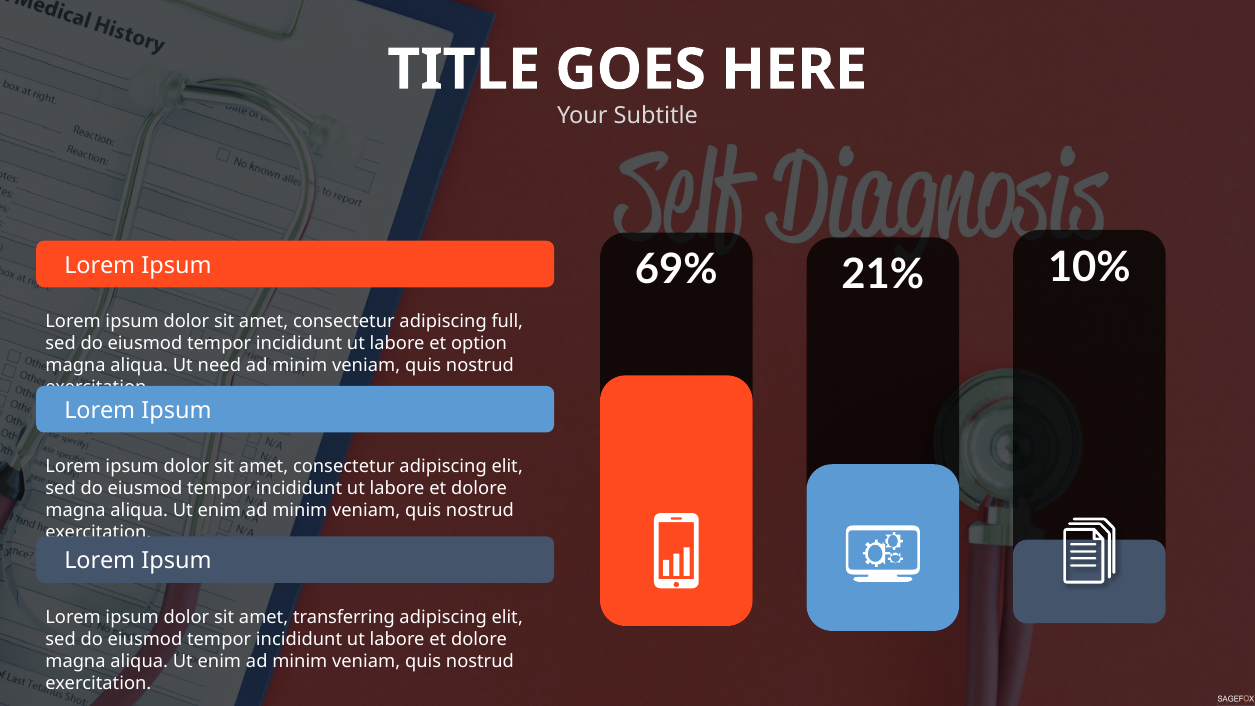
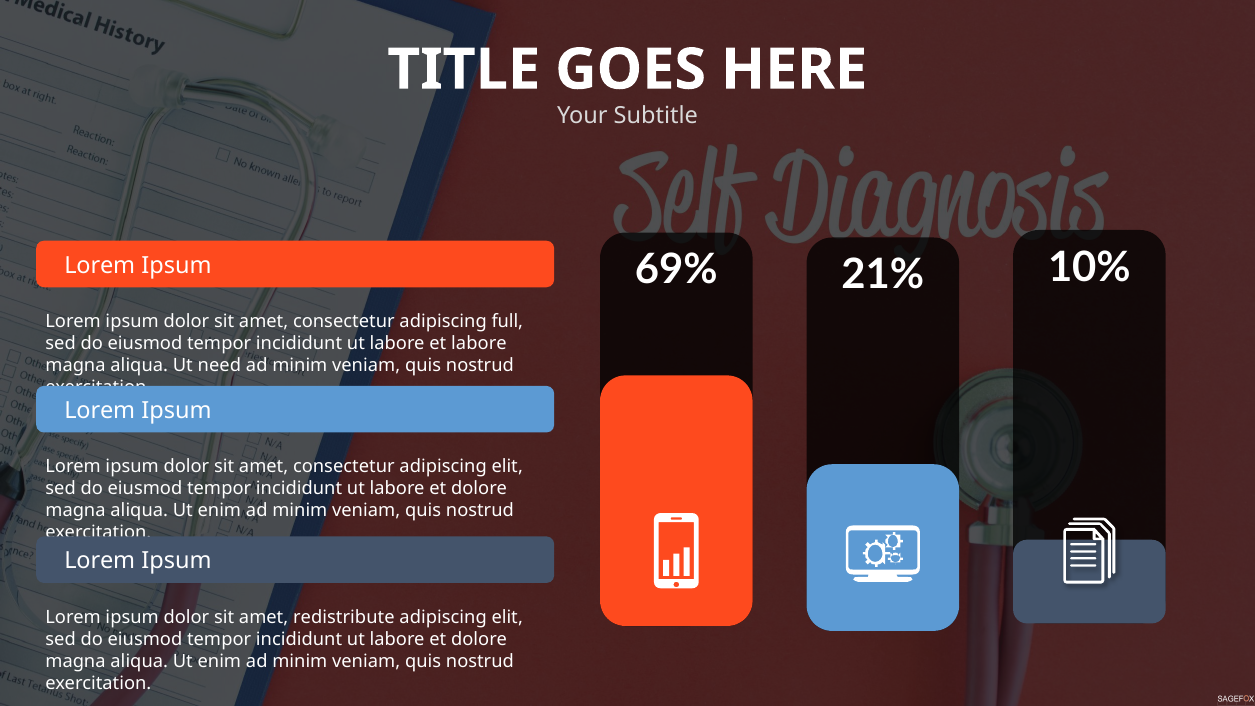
et option: option -> labore
transferring: transferring -> redistribute
